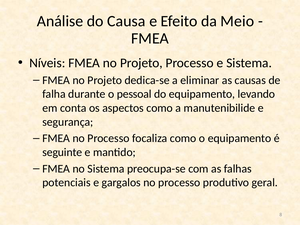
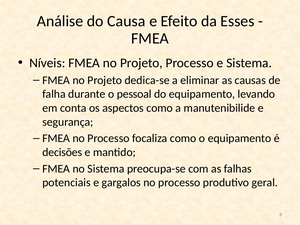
Meio: Meio -> Esses
seguinte: seguinte -> decisões
